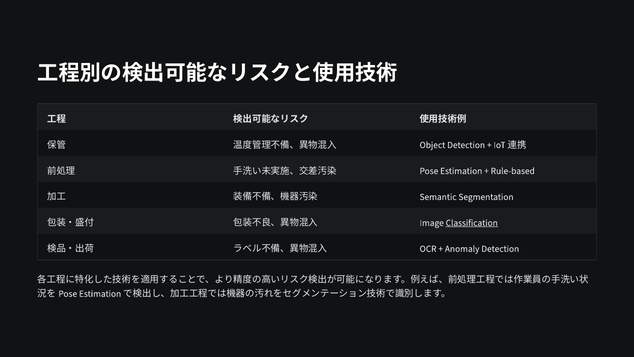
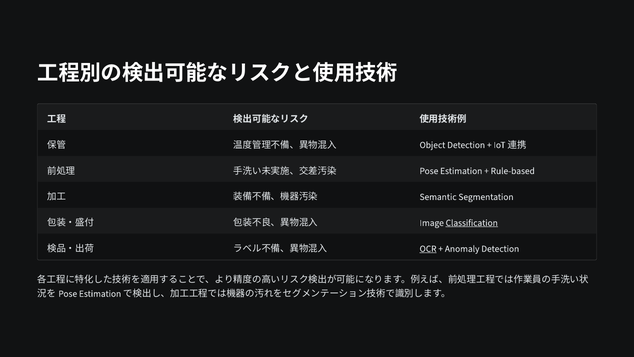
OCR underline: none -> present
